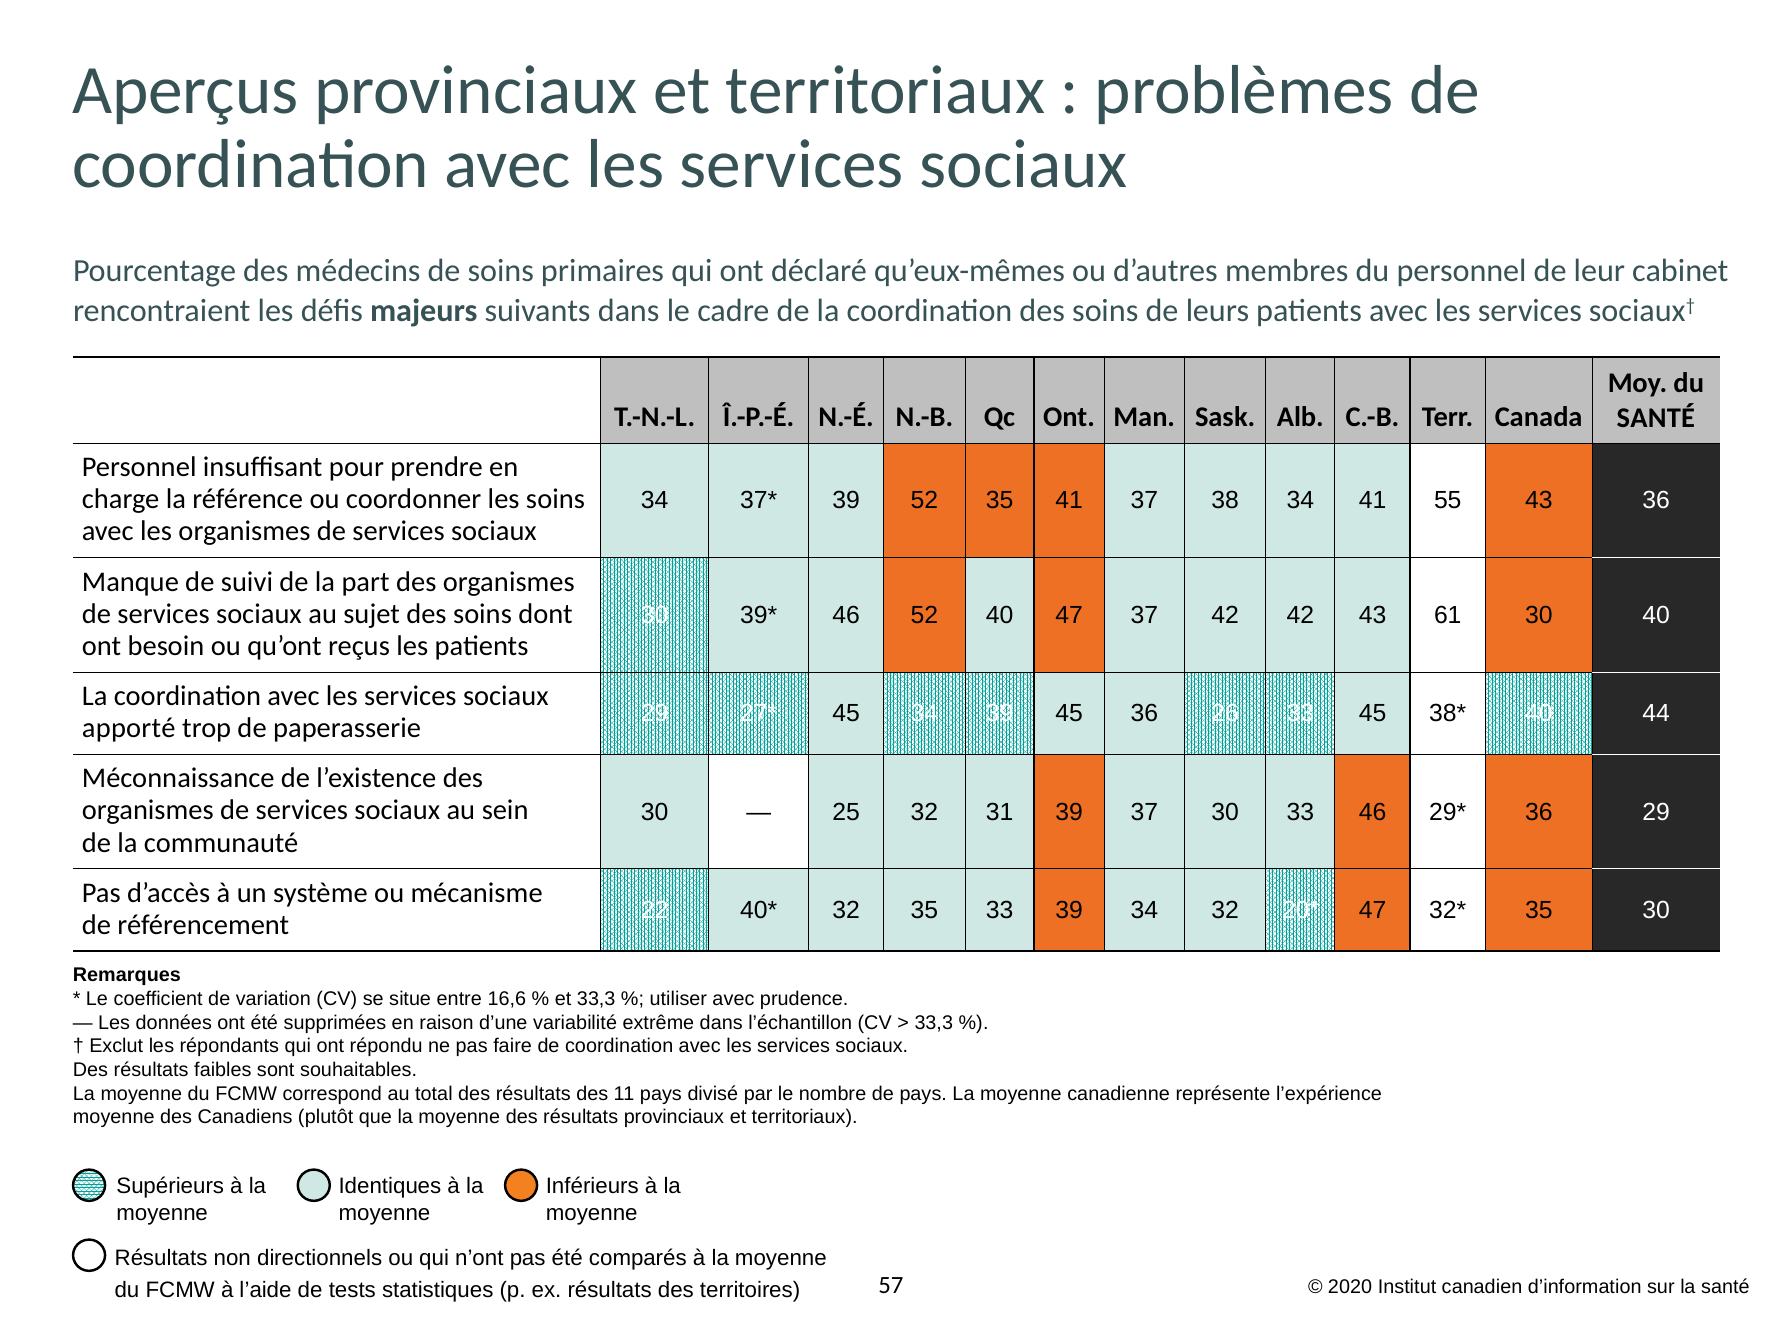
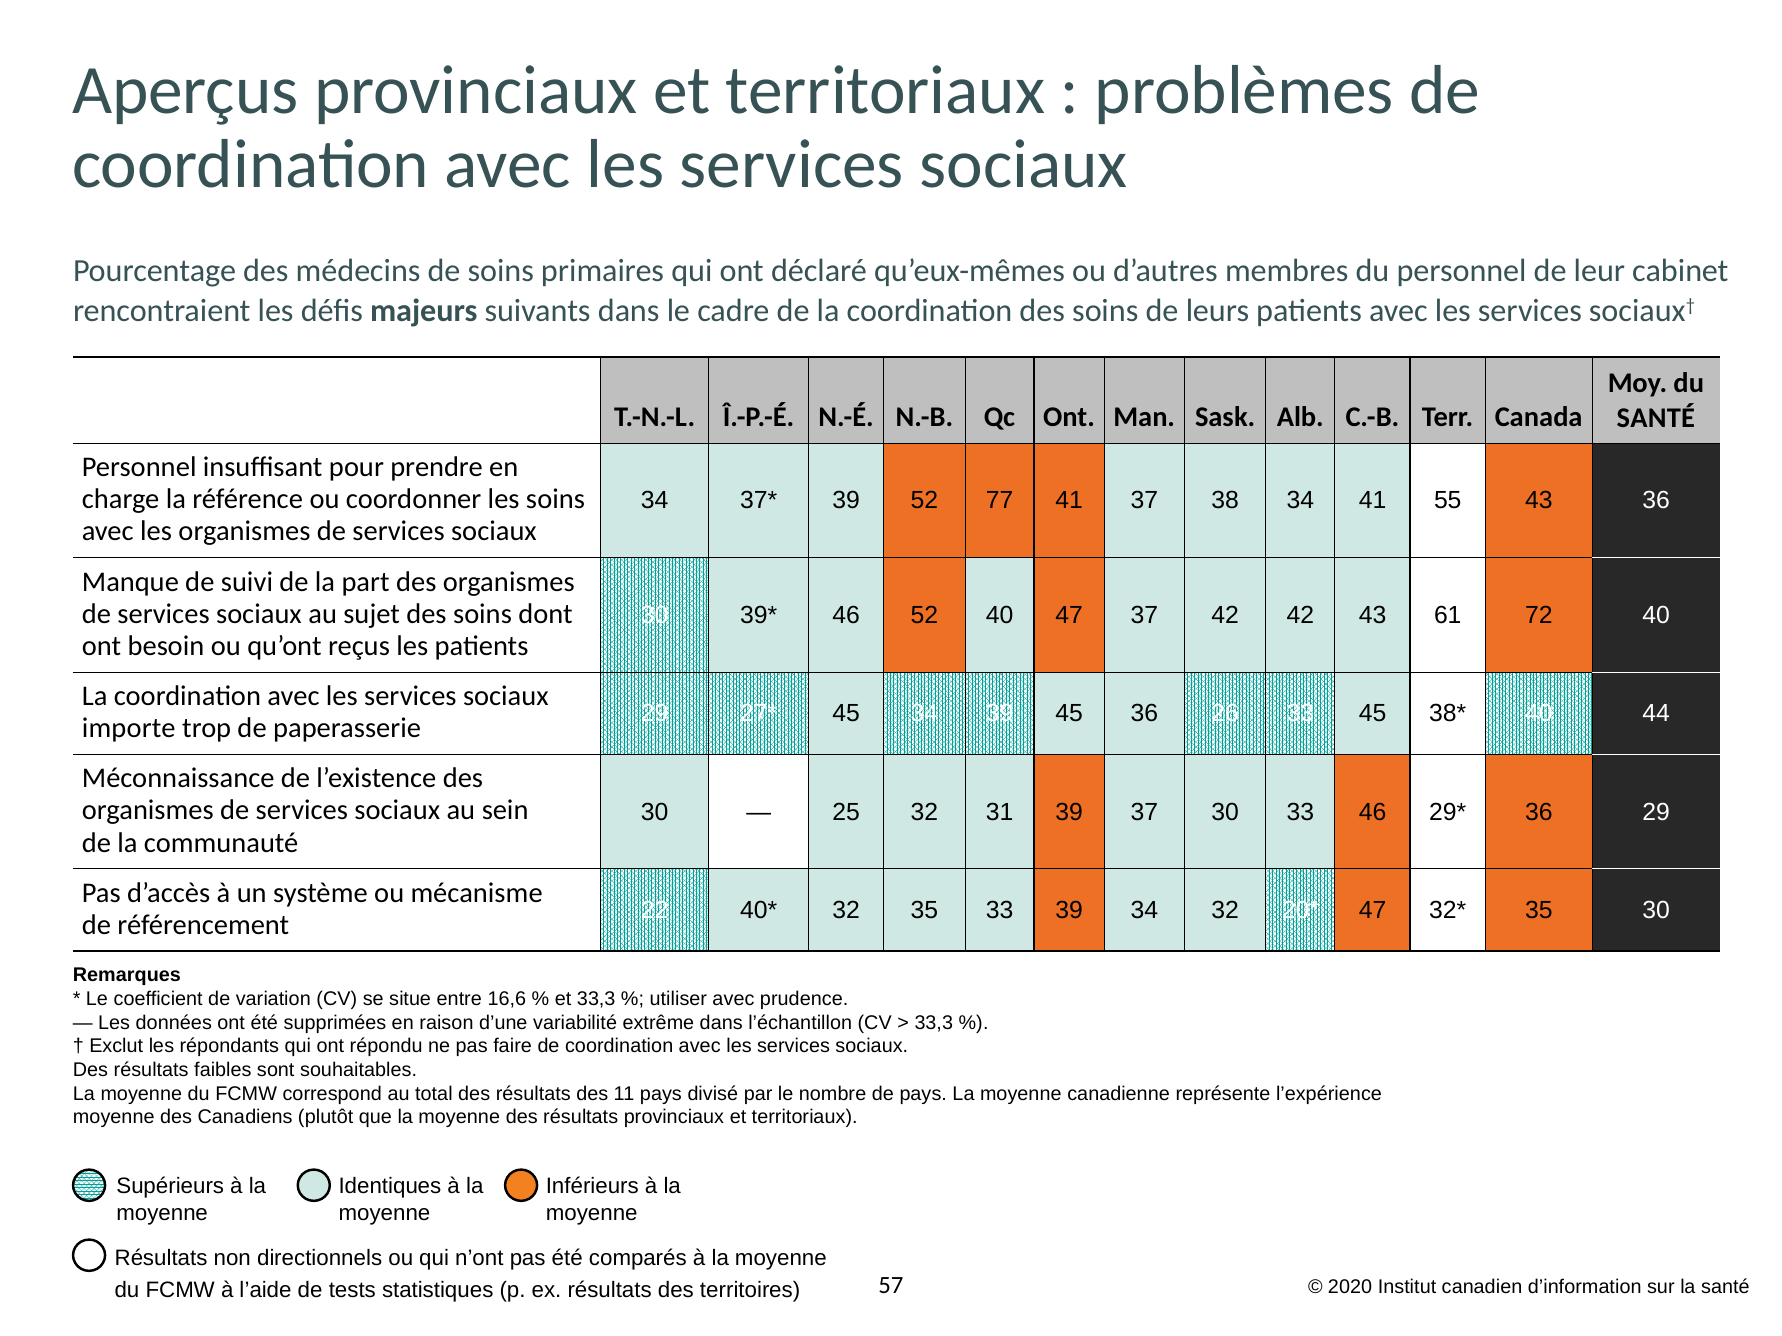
52 35: 35 -> 77
61 30: 30 -> 72
apporté: apporté -> importe
